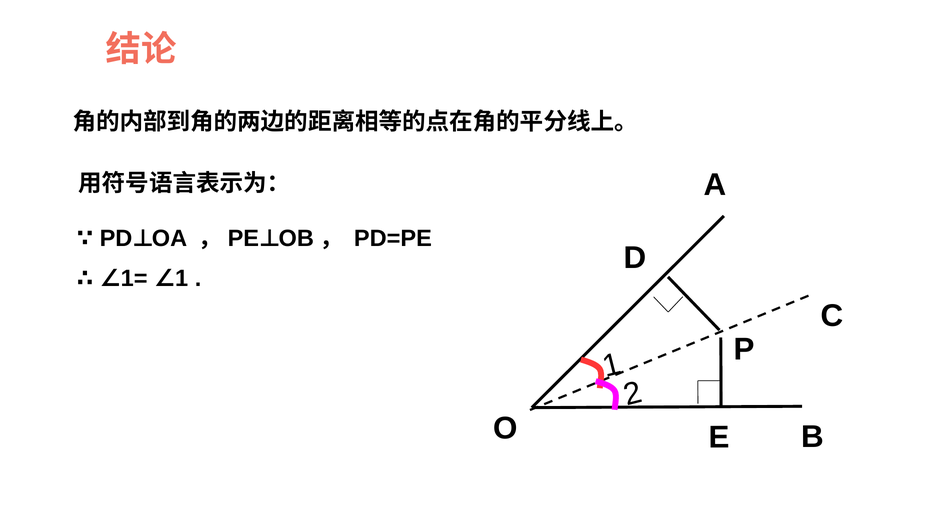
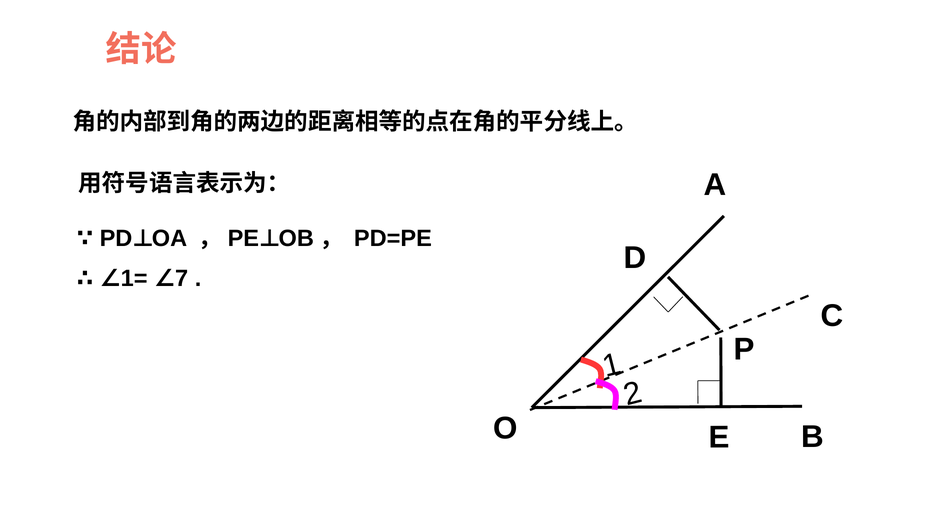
∠1= 1: 1 -> 7
